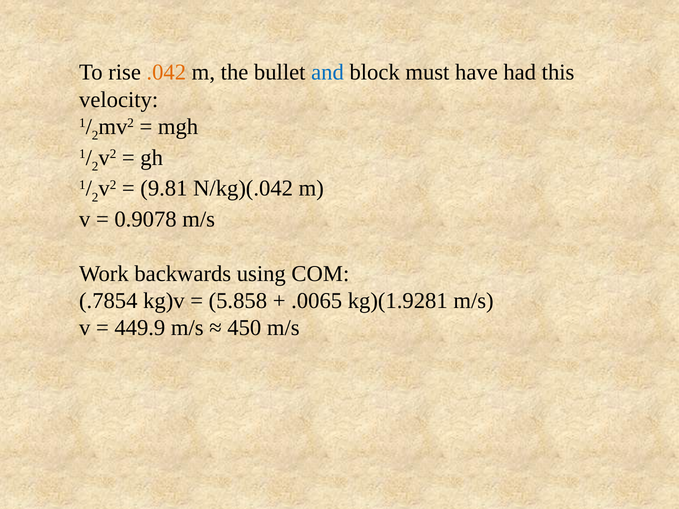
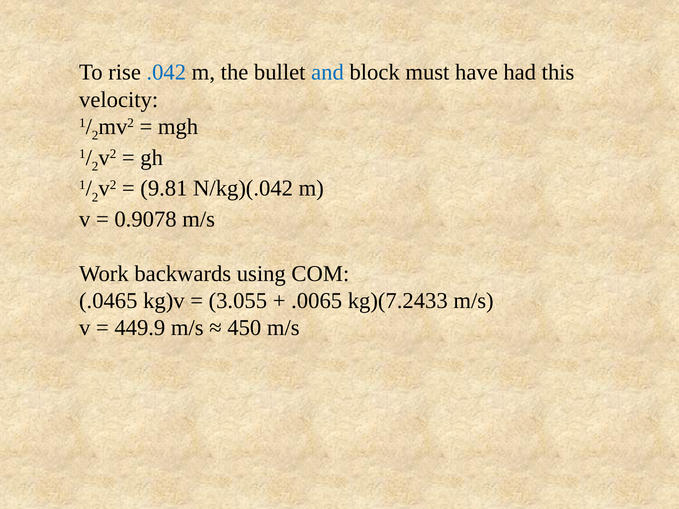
.042 colour: orange -> blue
.7854: .7854 -> .0465
5.858: 5.858 -> 3.055
kg)(1.9281: kg)(1.9281 -> kg)(7.2433
